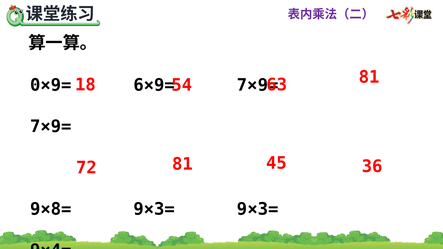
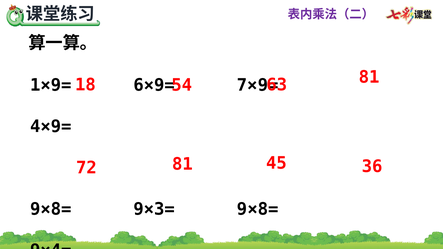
0×9=: 0×9= -> 1×9=
7×9= at (51, 127): 7×9= -> 4×9=
9×3= 9×3=: 9×3= -> 9×8=
